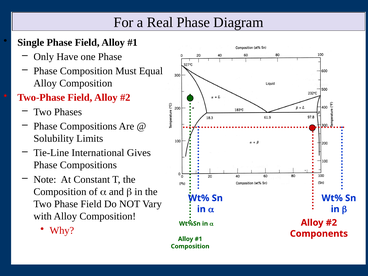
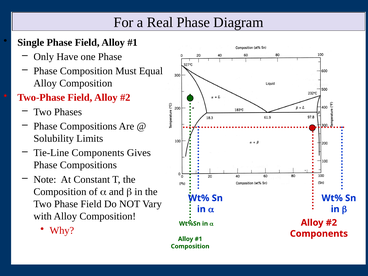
Tie-Line International: International -> Components
